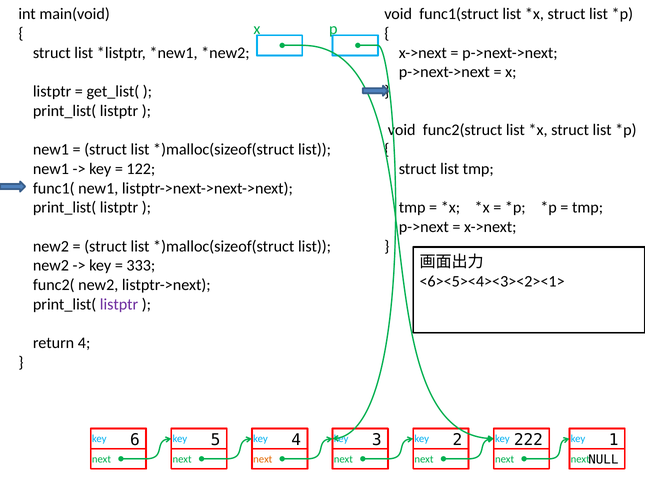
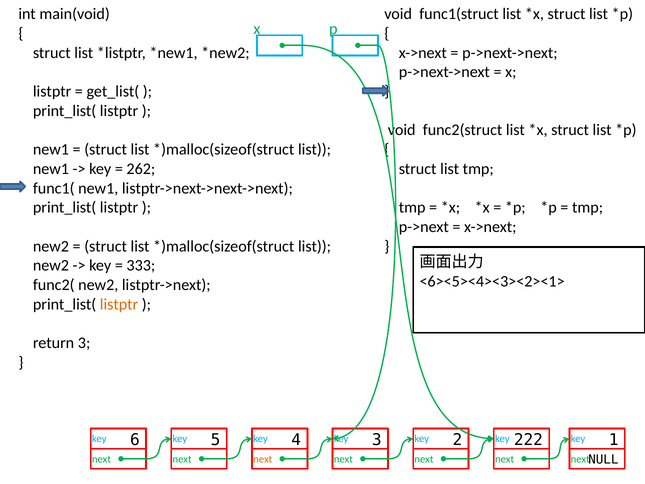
122: 122 -> 262
listptr at (119, 304) colour: purple -> orange
return 4: 4 -> 3
